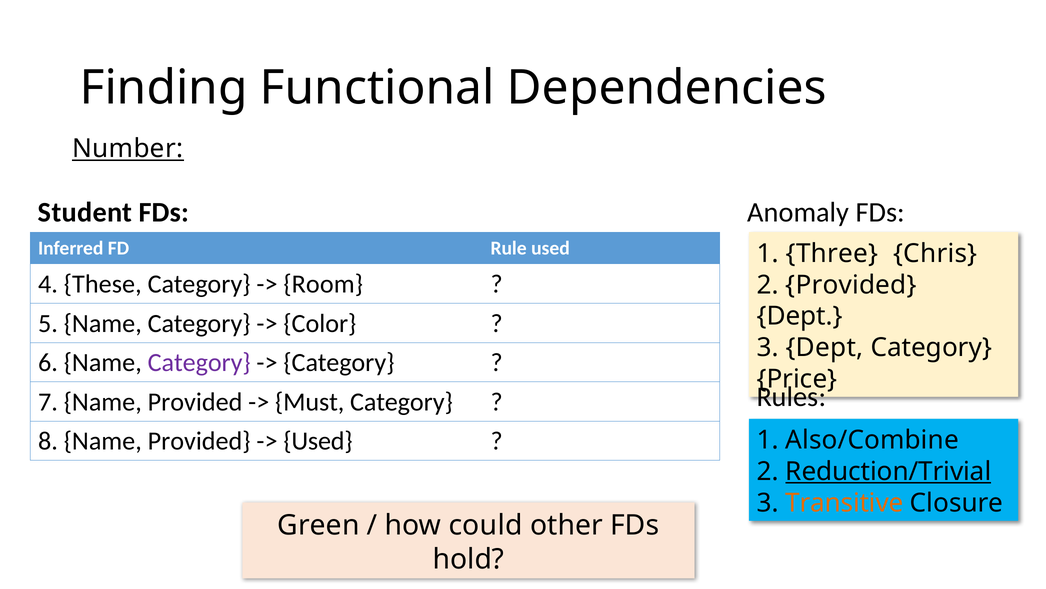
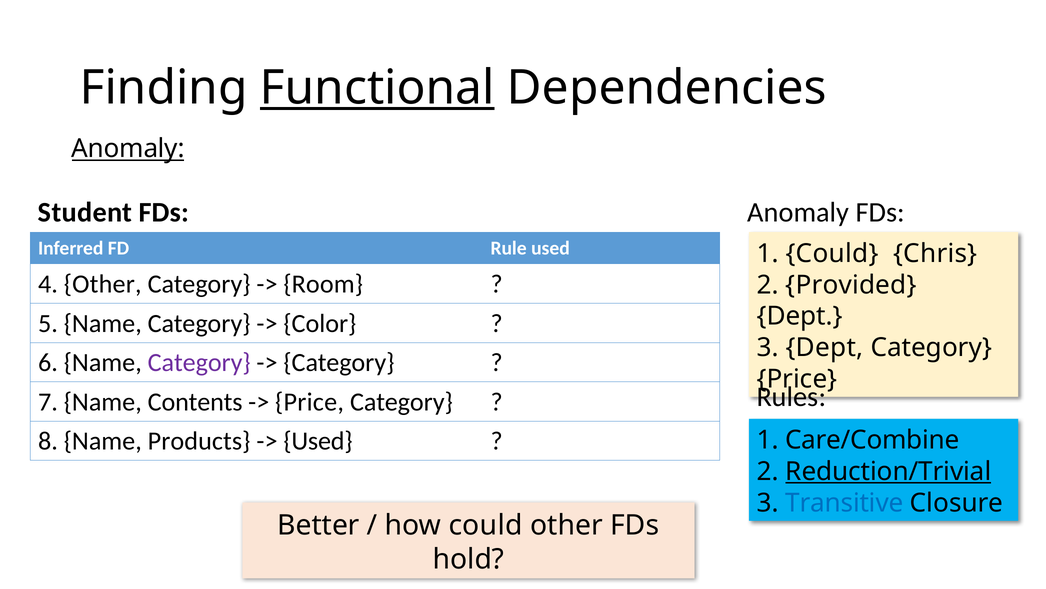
Functional underline: none -> present
Number at (128, 148): Number -> Anomaly
1 Three: Three -> Could
4 These: These -> Other
7 Name Provided: Provided -> Contents
Must at (310, 402): Must -> Price
8 Name Provided: Provided -> Products
Also/Combine: Also/Combine -> Care/Combine
Transitive colour: orange -> blue
Green: Green -> Better
